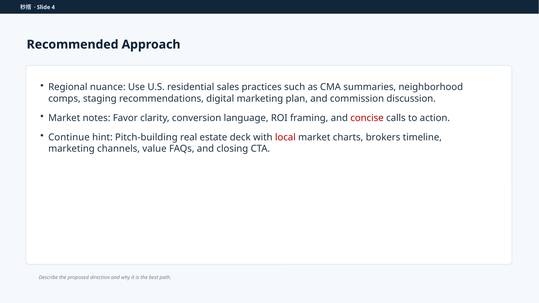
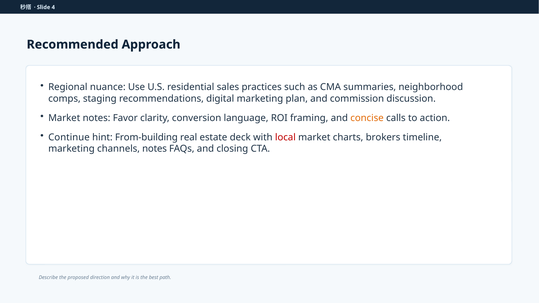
concise colour: red -> orange
Pitch-building: Pitch-building -> From-building
channels value: value -> notes
